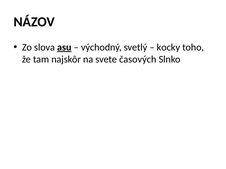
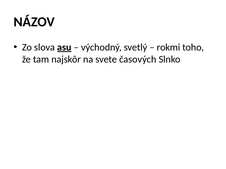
kocky: kocky -> rokmi
